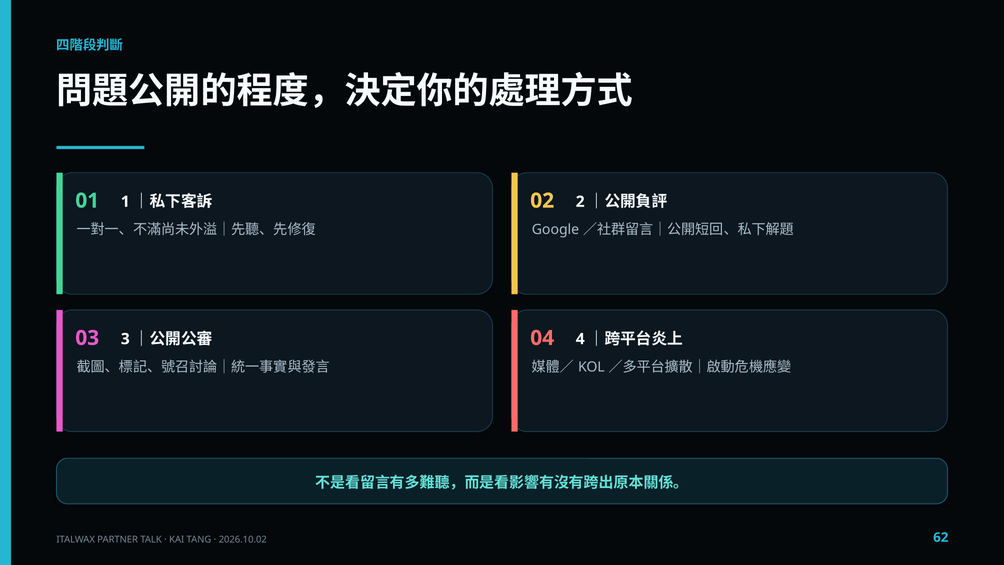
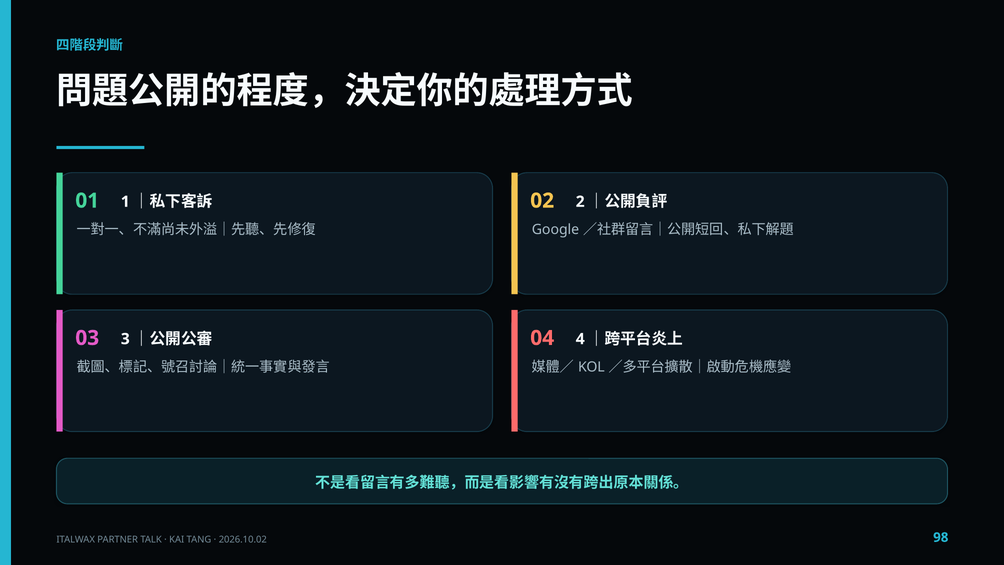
62: 62 -> 98
